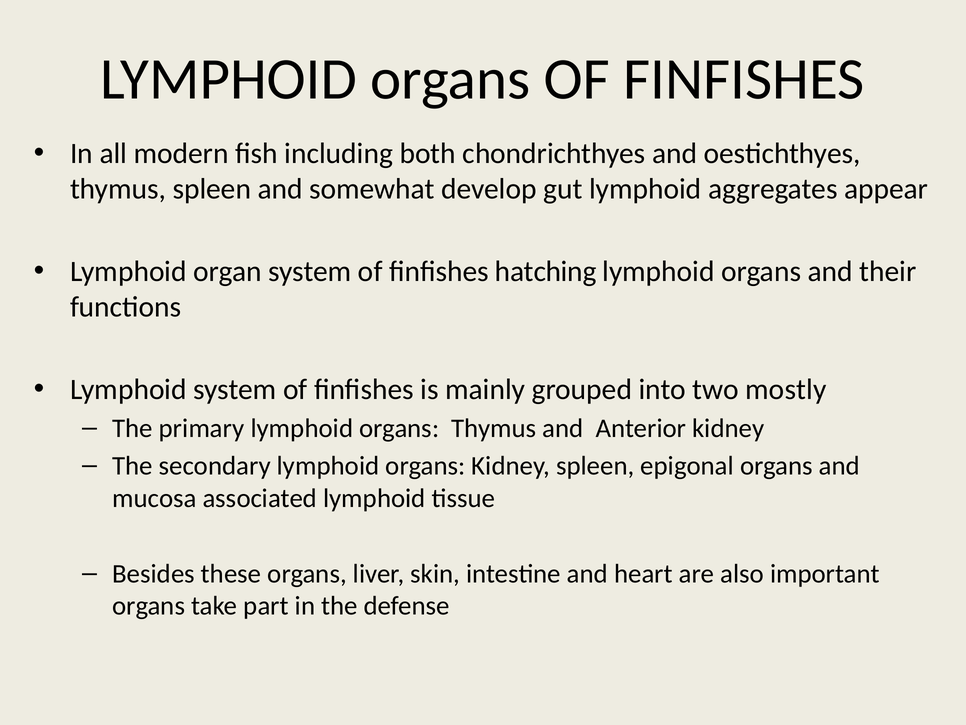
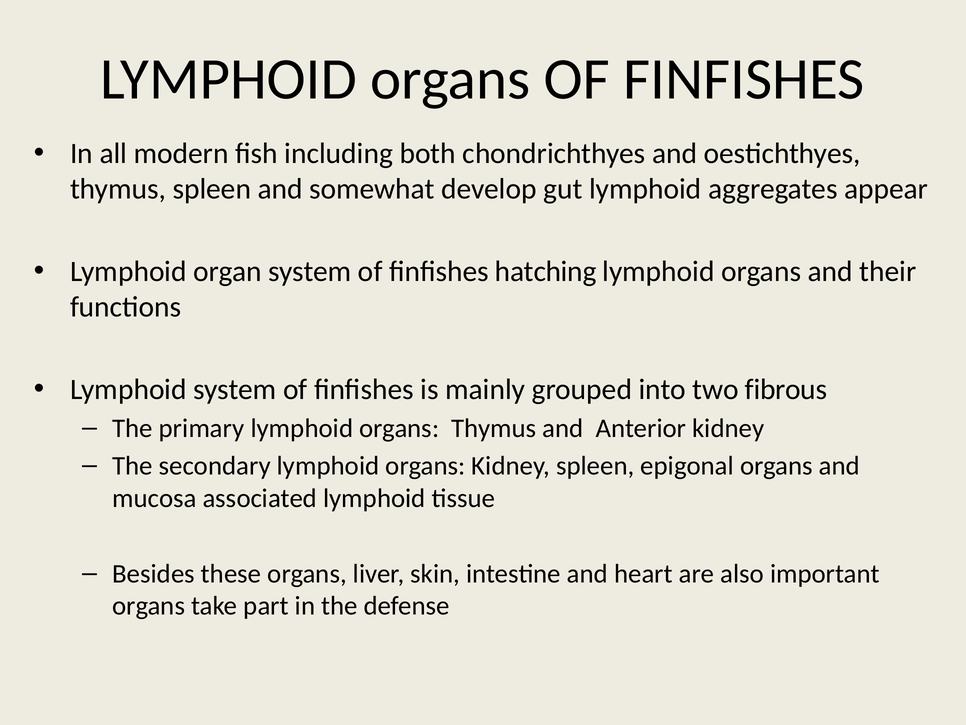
mostly: mostly -> fibrous
